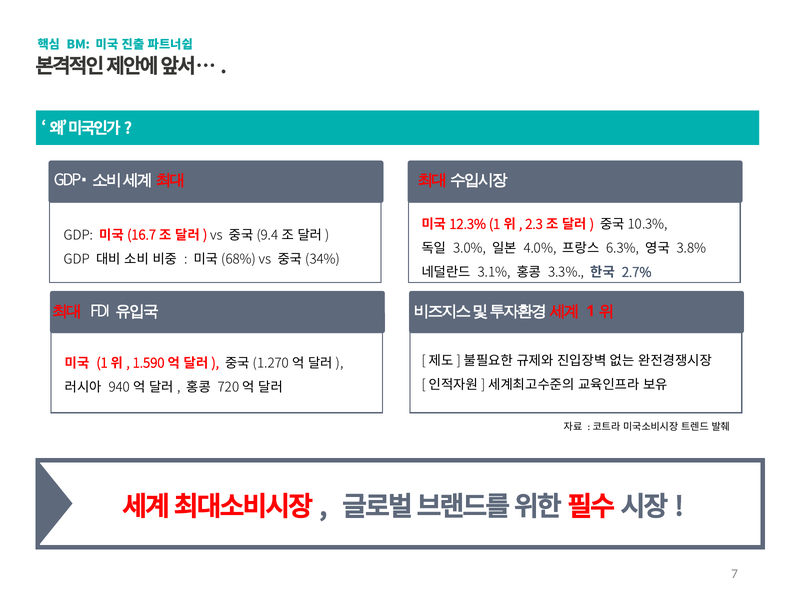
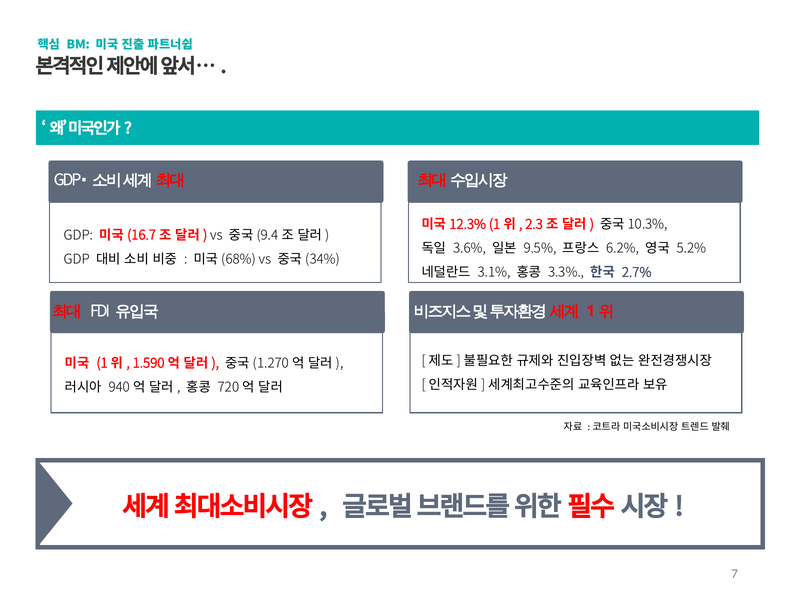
3.0%: 3.0% -> 3.6%
4.0%: 4.0% -> 9.5%
6.3%: 6.3% -> 6.2%
3.8%: 3.8% -> 5.2%
